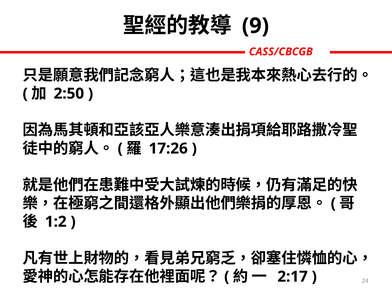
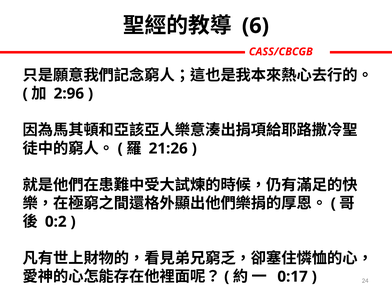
9: 9 -> 6
2:50: 2:50 -> 2:96
17:26: 17:26 -> 21:26
1:2: 1:2 -> 0:2
2:17: 2:17 -> 0:17
